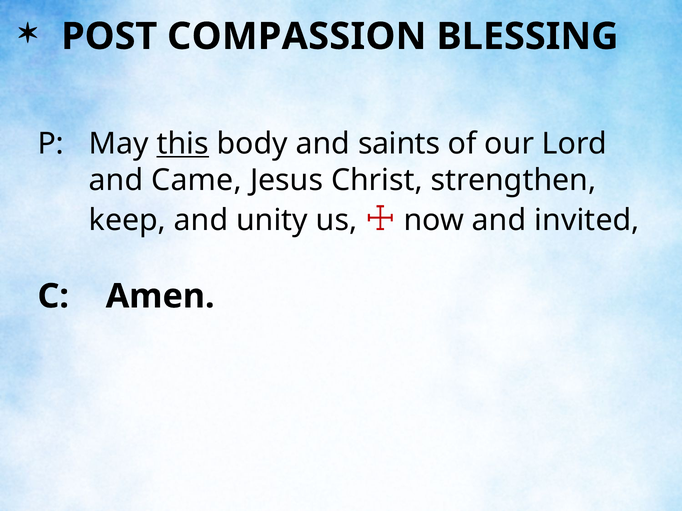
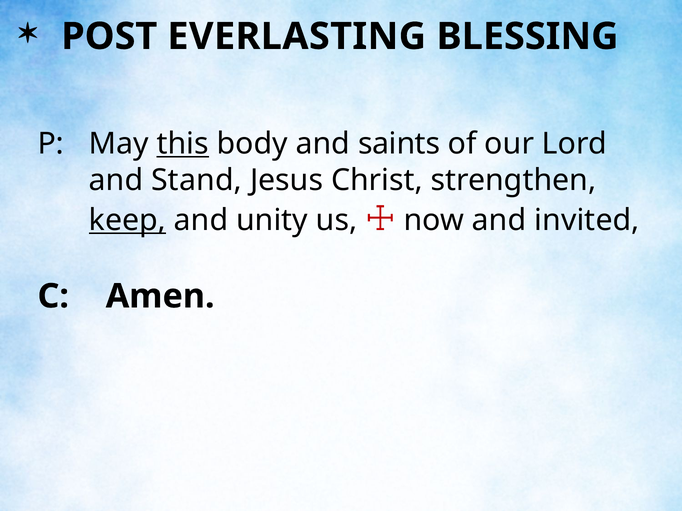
COMPASSION: COMPASSION -> EVERLASTING
Came: Came -> Stand
keep underline: none -> present
